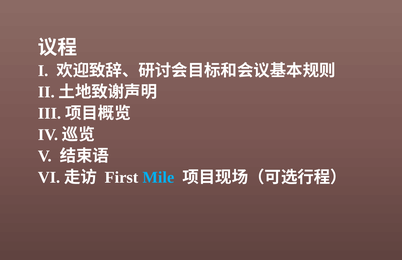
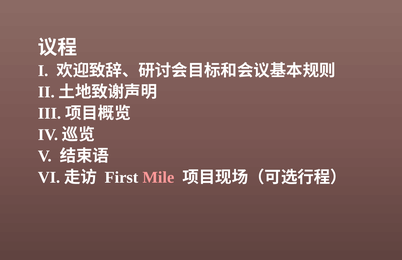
Mile colour: light blue -> pink
